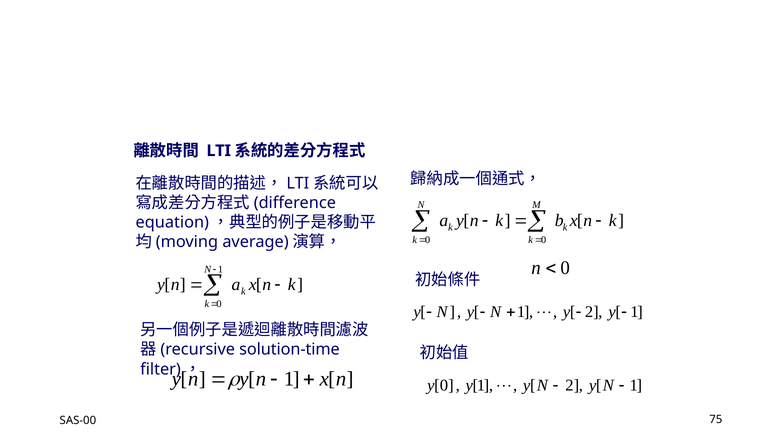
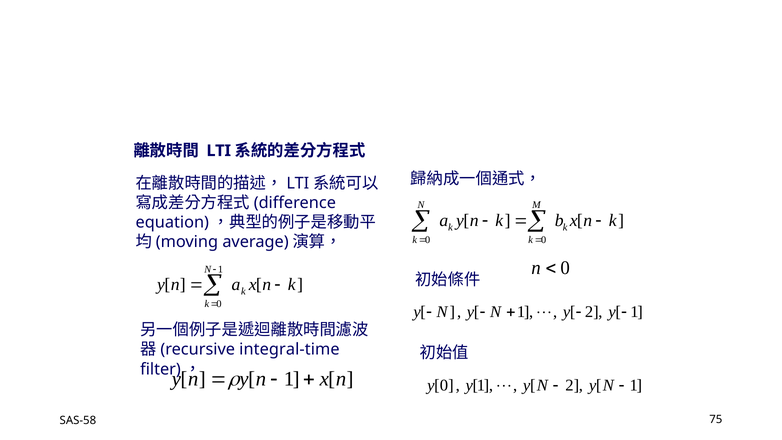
solution-time: solution-time -> integral-time
SAS-00: SAS-00 -> SAS-58
